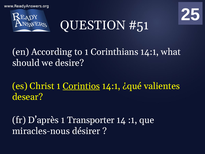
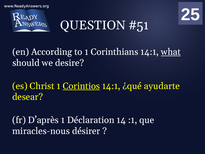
what underline: none -> present
valientes: valientes -> ayudarte
Transporter: Transporter -> Déclaration
